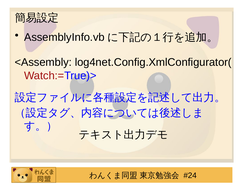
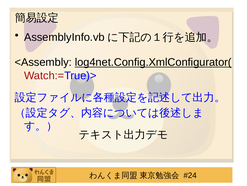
log4net.Config.XmlConfigurator( underline: none -> present
